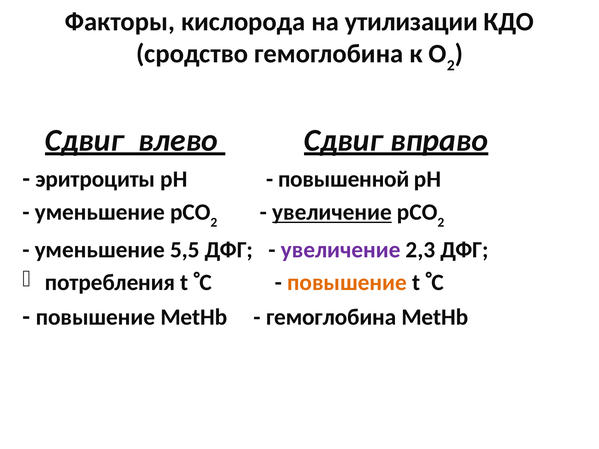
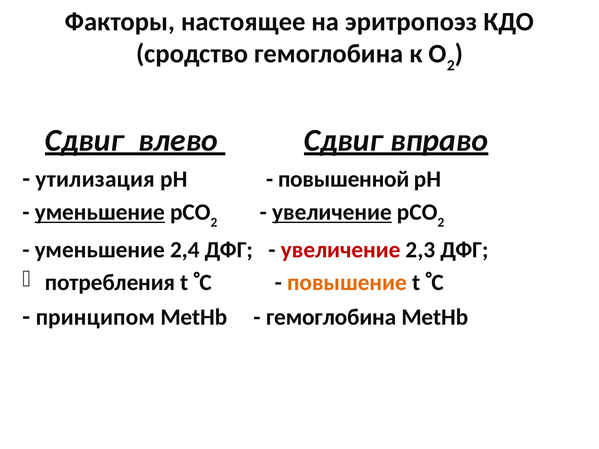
кислорода: кислорода -> настоящее
утилизации: утилизации -> эритропоэз
эритроциты: эритроциты -> утилизация
уменьшение at (100, 212) underline: none -> present
5,5: 5,5 -> 2,4
увеличение at (341, 250) colour: purple -> red
повышение at (95, 317): повышение -> принципом
